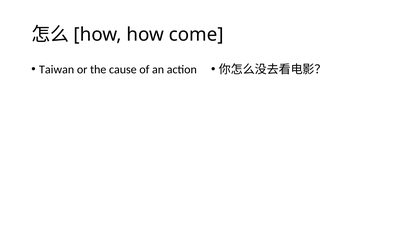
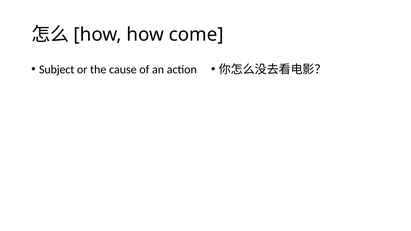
Taiwan: Taiwan -> Subject
